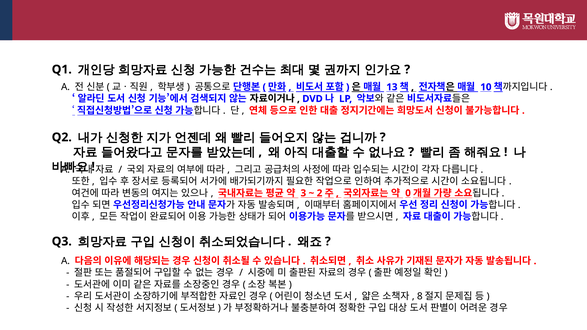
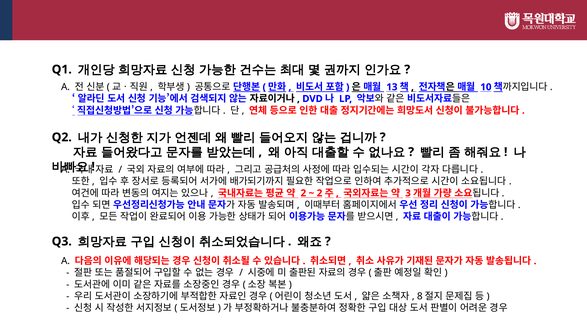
3 at (303, 193): 3 -> 2
0: 0 -> 3
